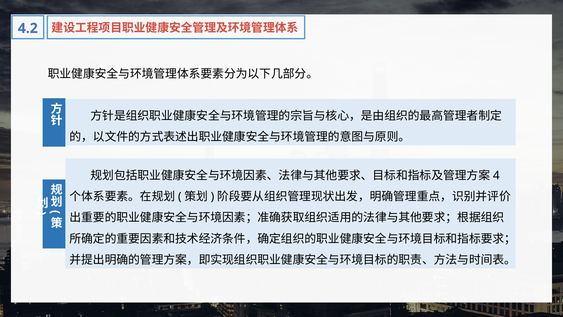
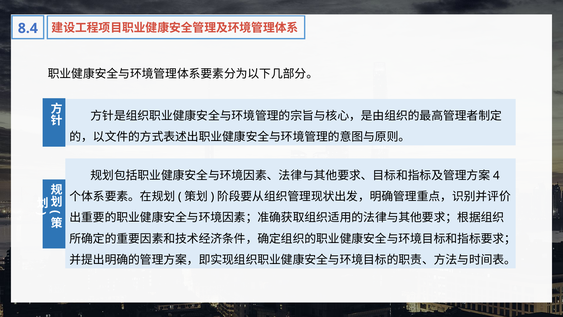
4.2: 4.2 -> 8.4
